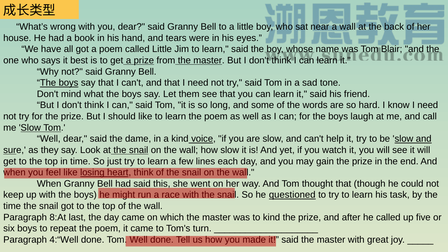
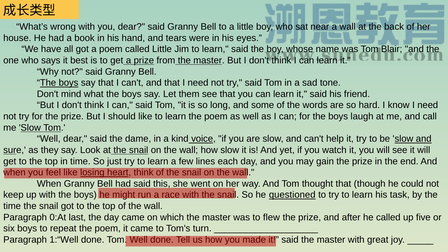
8:At: 8:At -> 0:At
to kind: kind -> flew
4:“Well: 4:“Well -> 1:“Well
